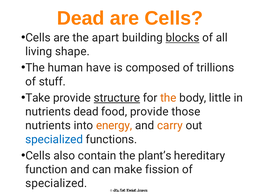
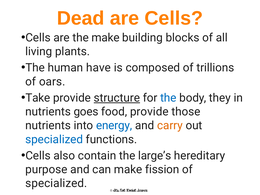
the apart: apart -> make
blocks underline: present -> none
shape: shape -> plants
stuff: stuff -> oars
the at (168, 98) colour: orange -> blue
little: little -> they
nutrients dead: dead -> goes
energy colour: orange -> blue
plant’s: plant’s -> large’s
function: function -> purpose
